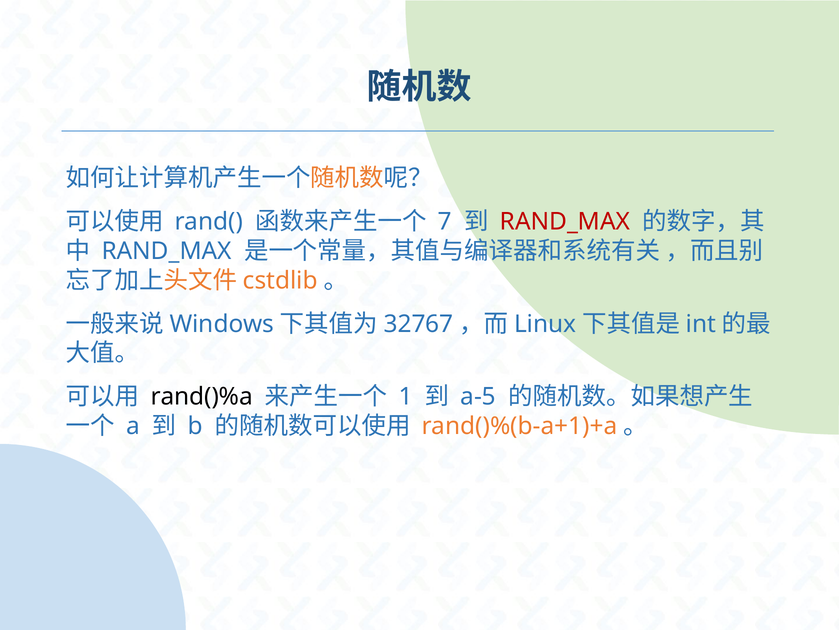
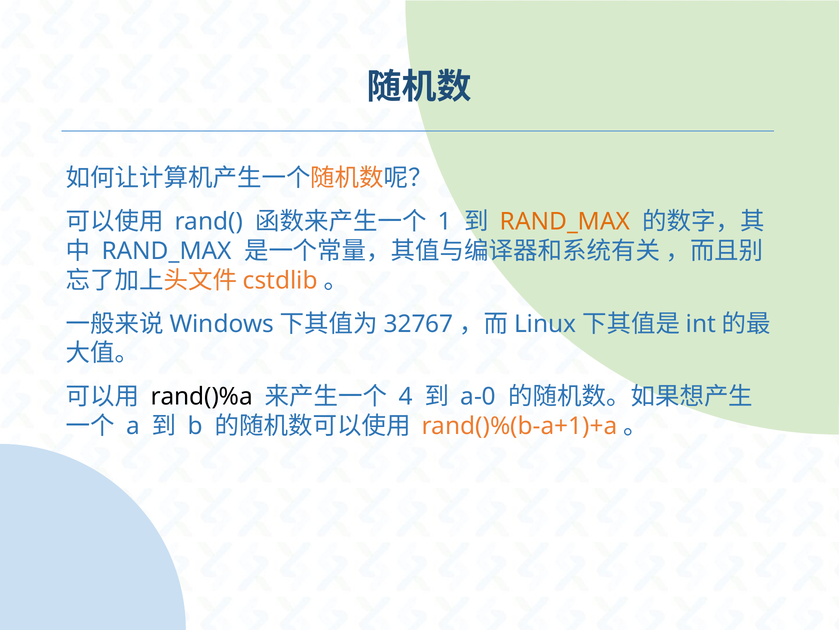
7: 7 -> 1
RAND_MAX at (565, 221) colour: red -> orange
1: 1 -> 4
a-5: a-5 -> a-0
